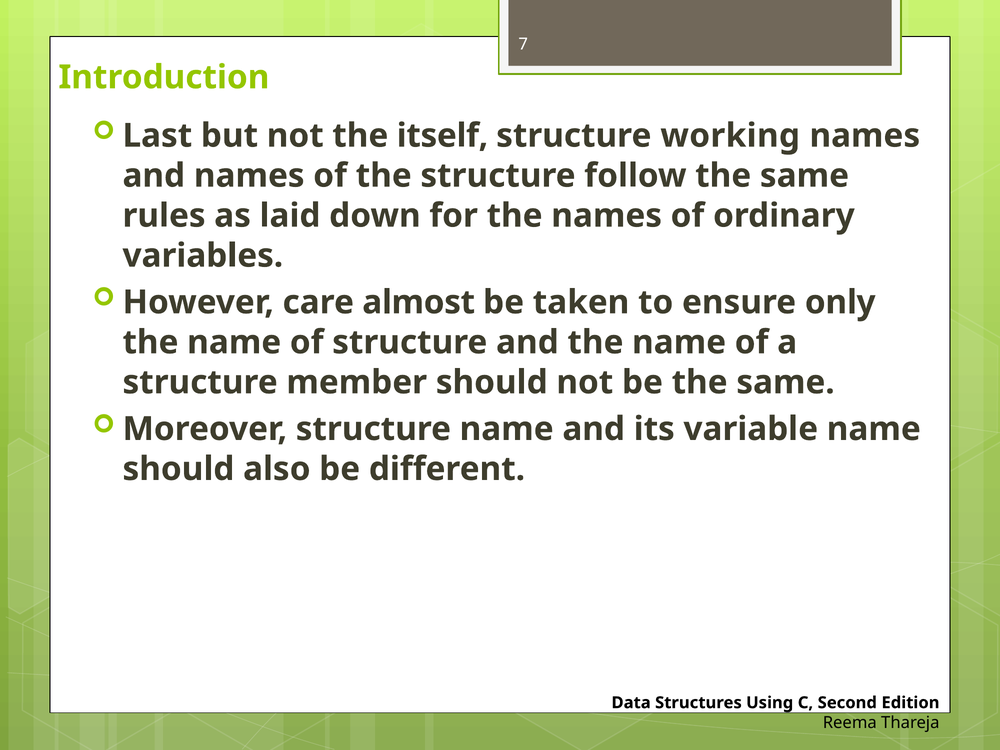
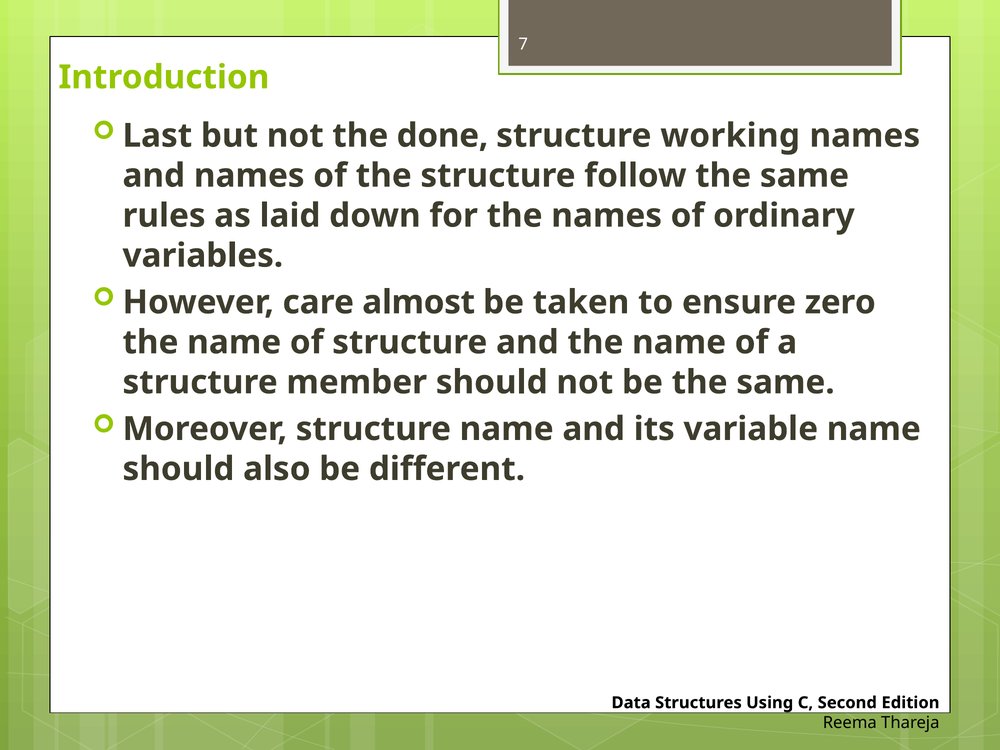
itself: itself -> done
only: only -> zero
